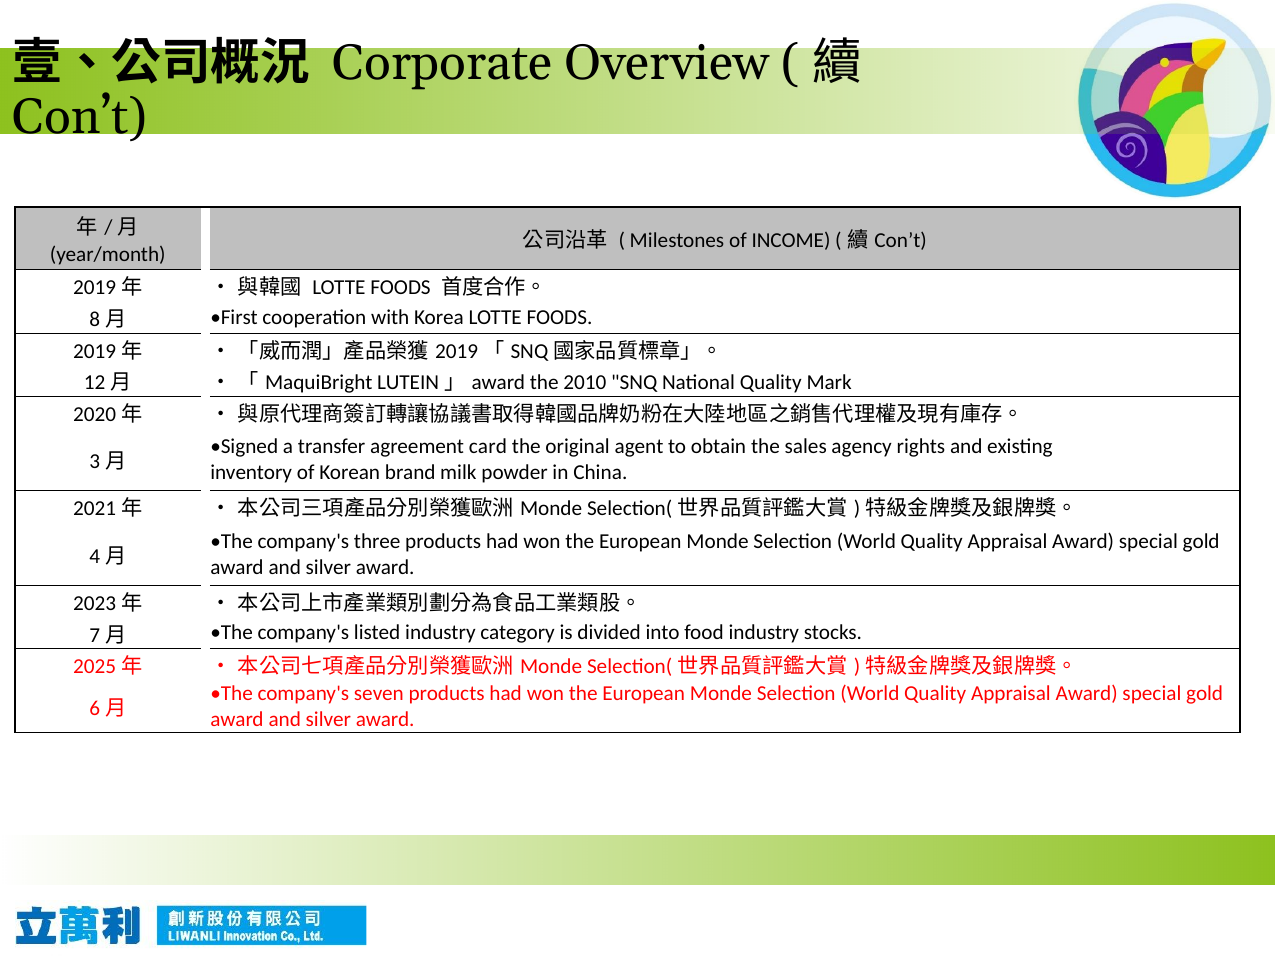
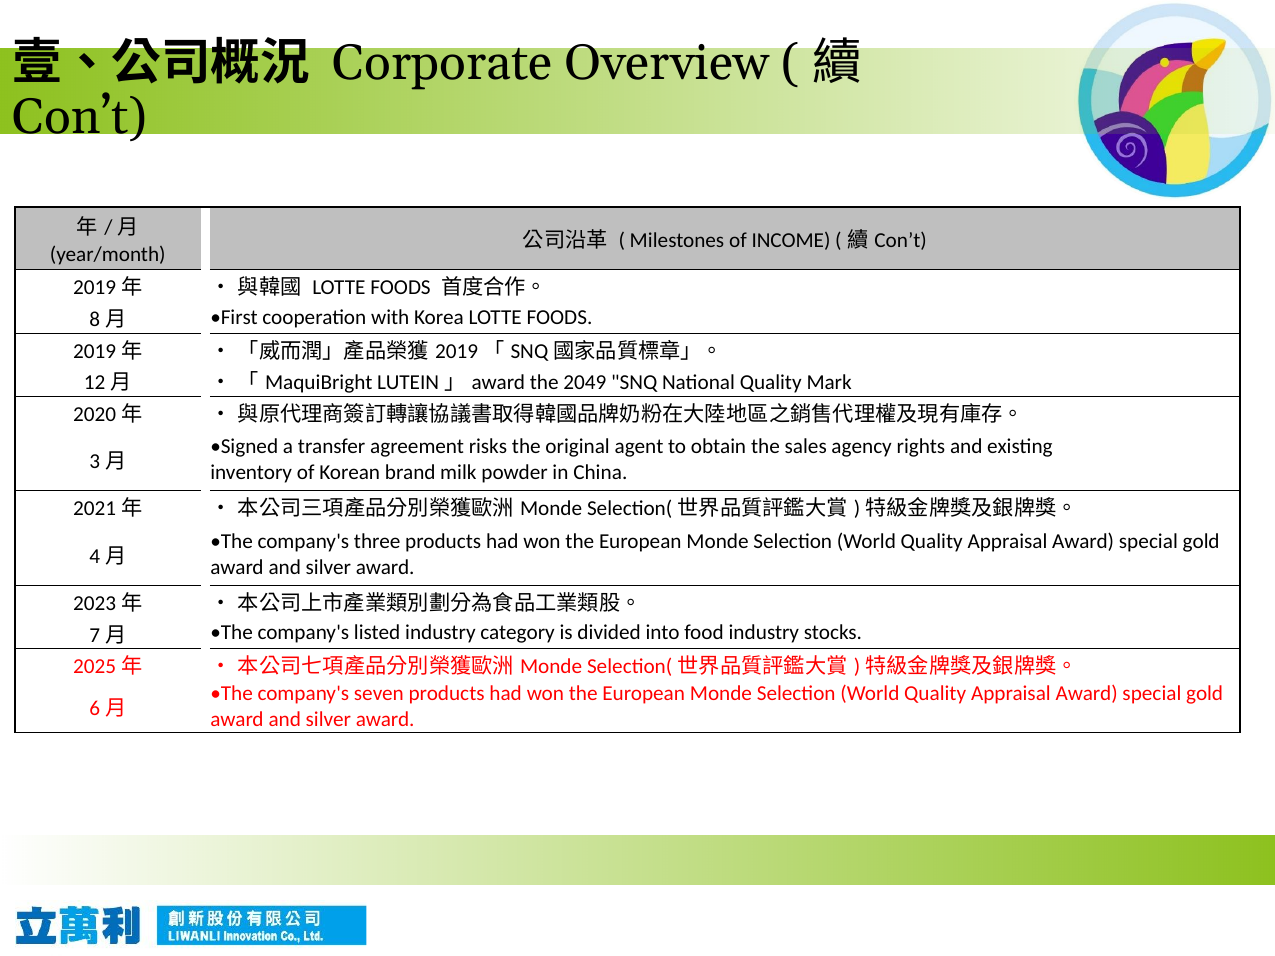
2010: 2010 -> 2049
card: card -> risks
